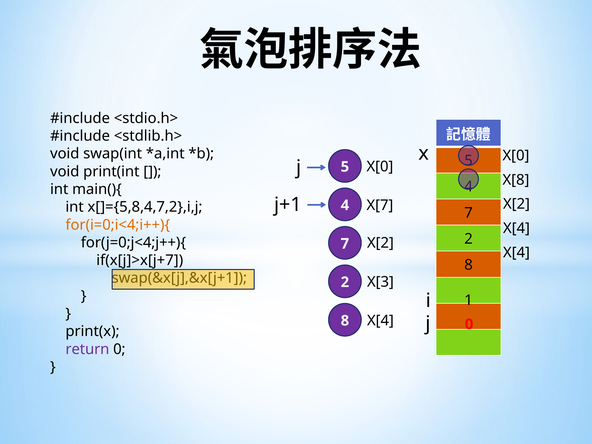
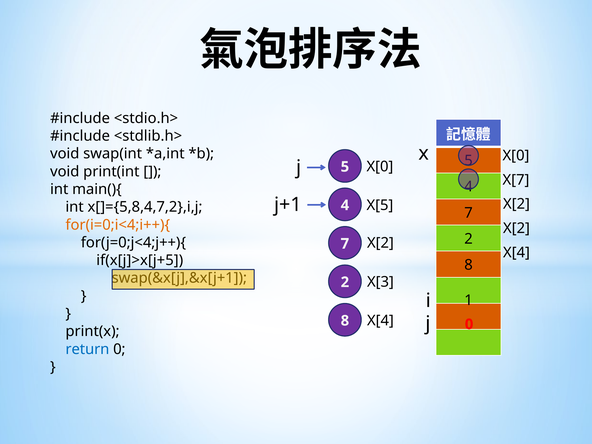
X[8: X[8 -> X[7
X[7: X[7 -> X[5
X[4 at (517, 228): X[4 -> X[2
if(x[j]>x[j+7: if(x[j]>x[j+7 -> if(x[j]>x[j+5
return colour: purple -> blue
